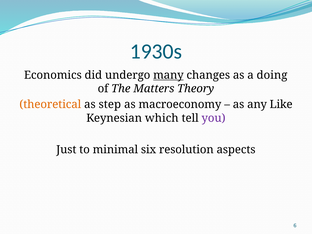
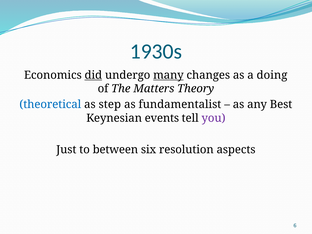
did underline: none -> present
theoretical colour: orange -> blue
macroeconomy: macroeconomy -> fundamentalist
Like: Like -> Best
which: which -> events
minimal: minimal -> between
